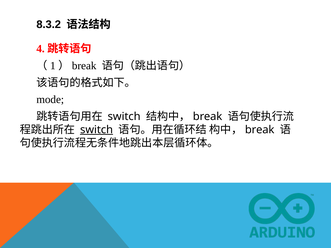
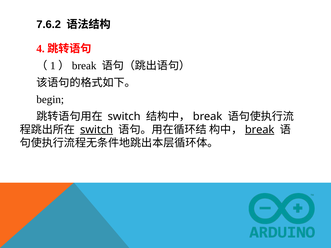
8.3.2: 8.3.2 -> 7.6.2
mode: mode -> begin
break at (260, 130) underline: none -> present
